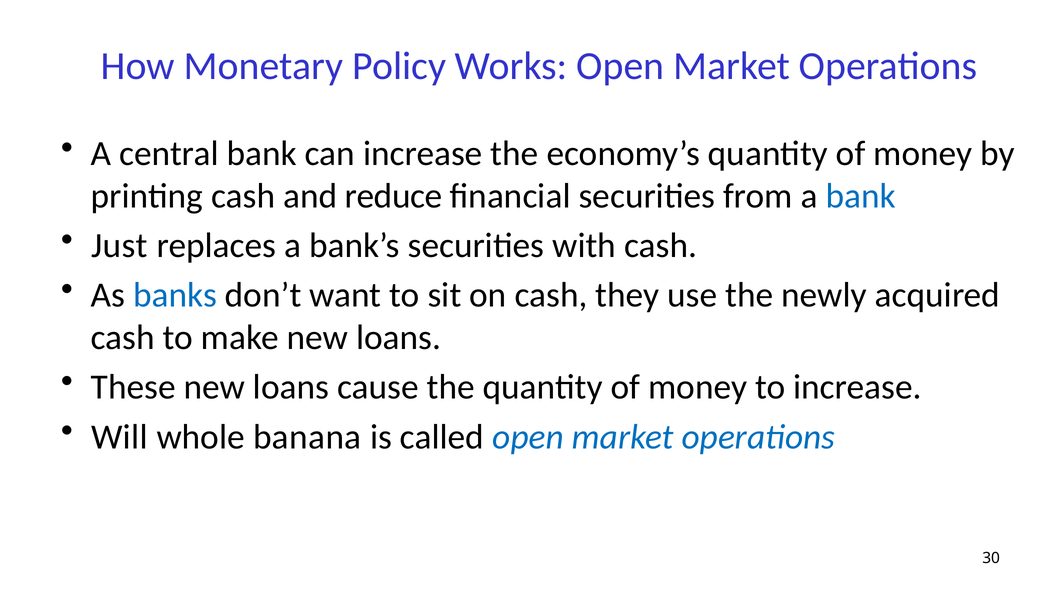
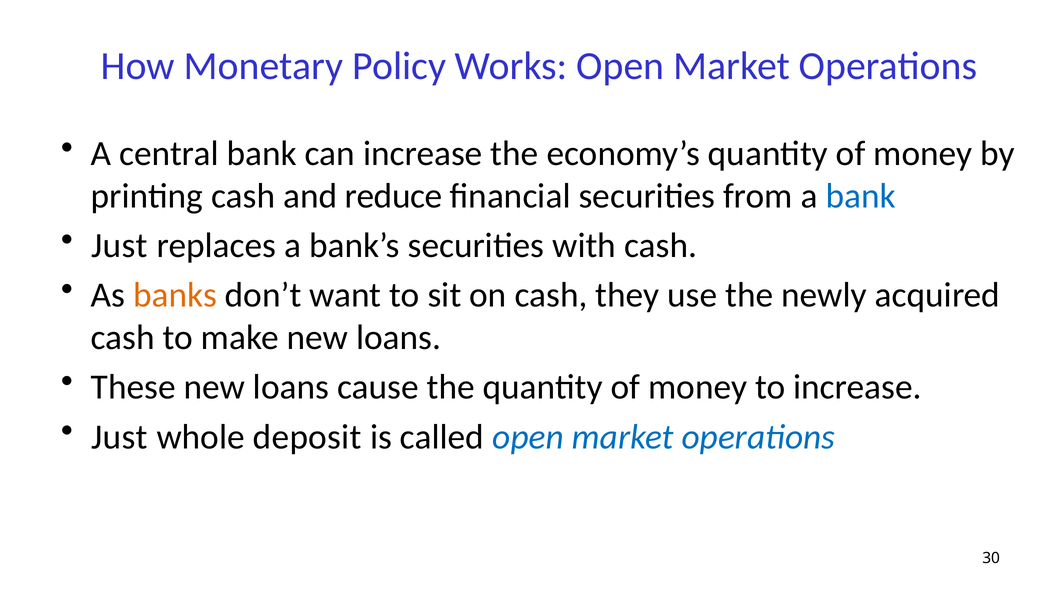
banks colour: blue -> orange
Will at (120, 437): Will -> Just
banana: banana -> deposit
